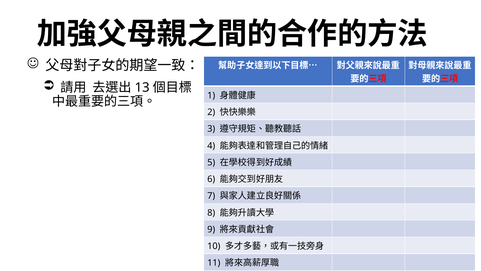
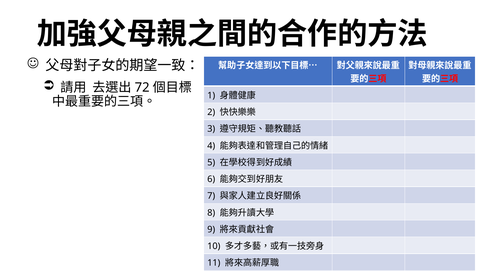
13: 13 -> 72
